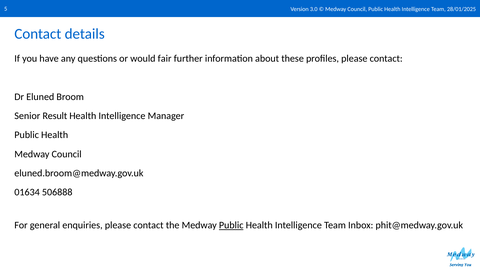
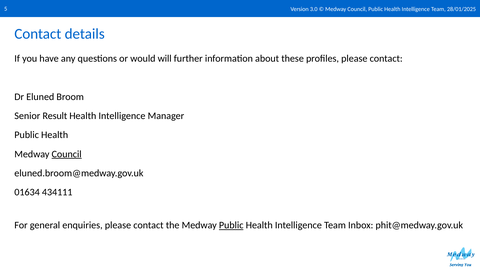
fair: fair -> will
Council at (67, 154) underline: none -> present
506888: 506888 -> 434111
